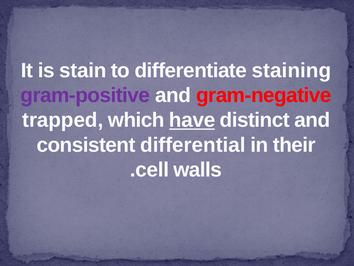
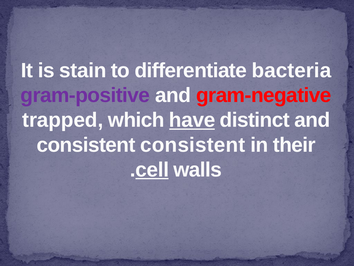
staining: staining -> bacteria
consistent differential: differential -> consistent
cell underline: none -> present
